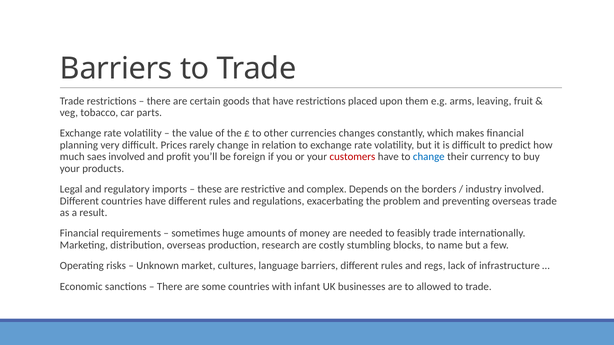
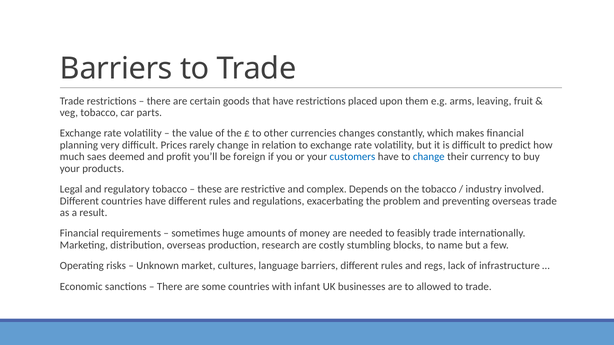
saes involved: involved -> deemed
customers colour: red -> blue
regulatory imports: imports -> tobacco
the borders: borders -> tobacco
